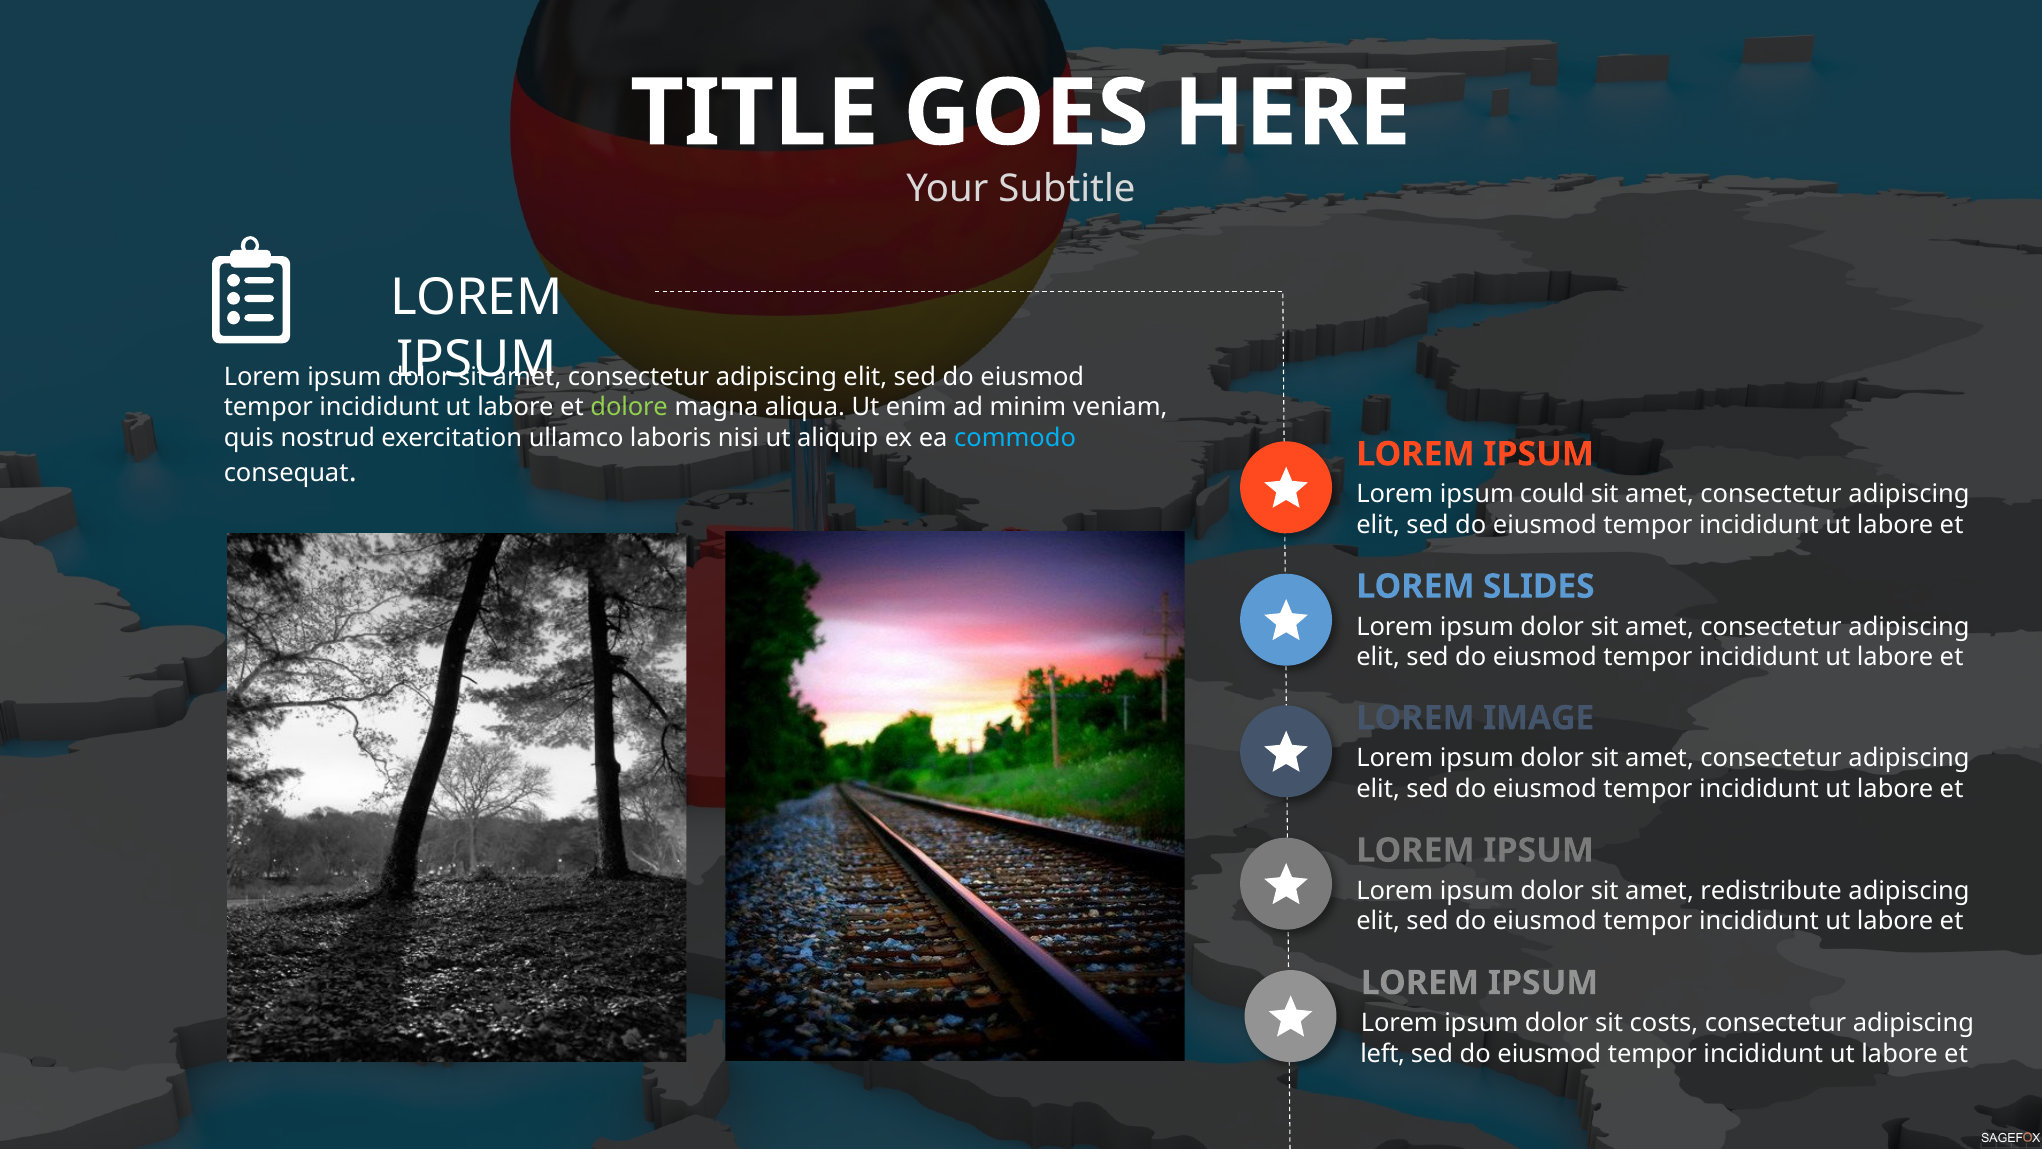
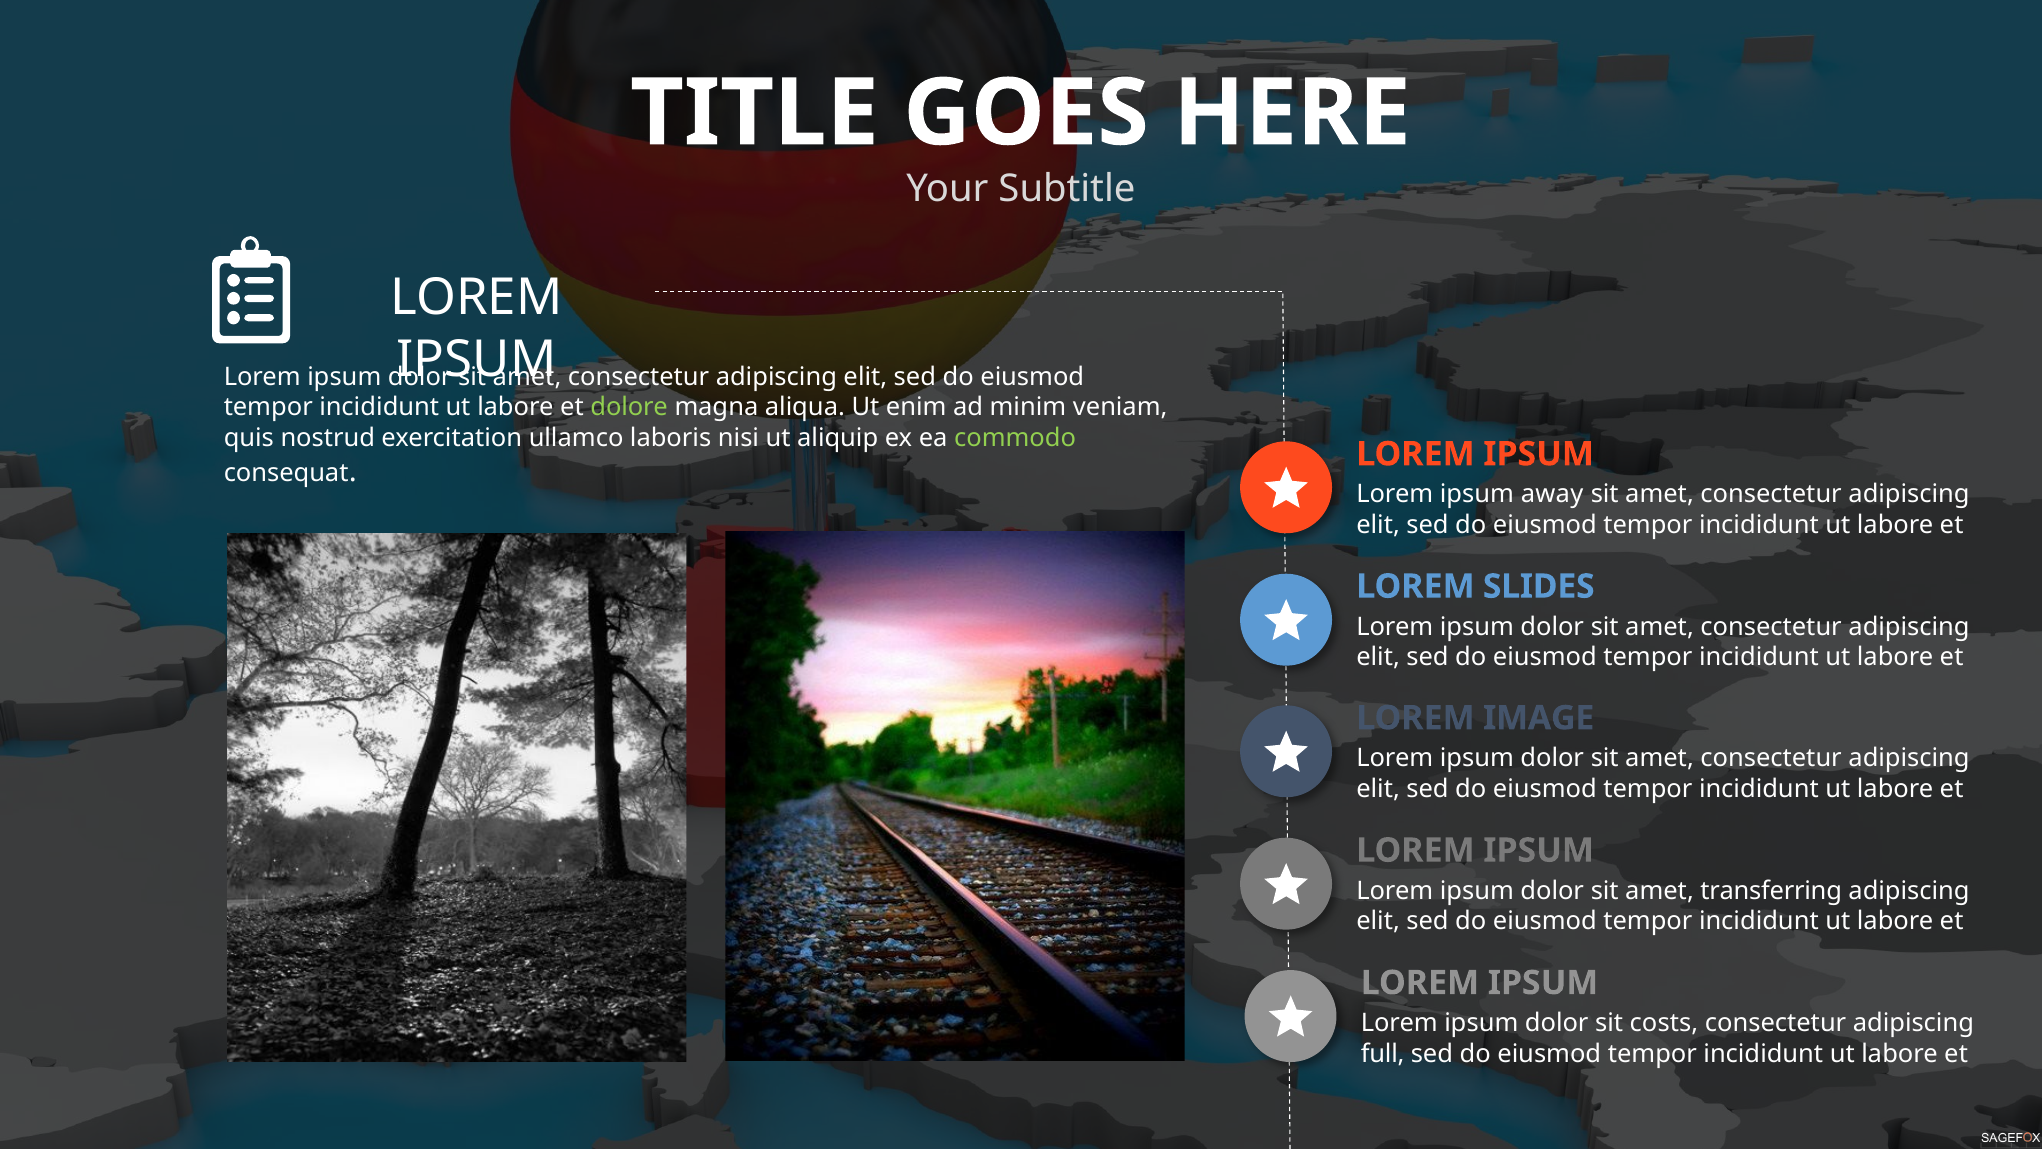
commodo colour: light blue -> light green
could: could -> away
redistribute: redistribute -> transferring
left: left -> full
